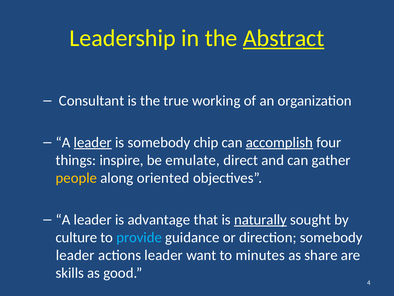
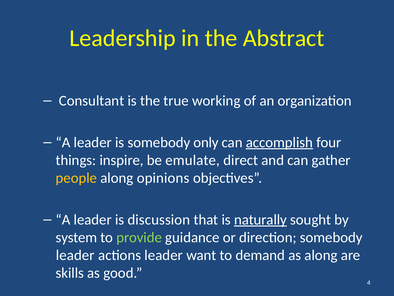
Abstract underline: present -> none
leader at (93, 142) underline: present -> none
chip: chip -> only
oriented: oriented -> opinions
advantage: advantage -> discussion
culture: culture -> system
provide colour: light blue -> light green
minutes: minutes -> demand
as share: share -> along
